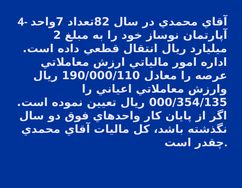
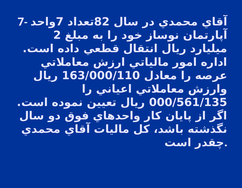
4-: 4- -> 7-
190/000/110: 190/000/110 -> 163/000/110
000/354/135: 000/354/135 -> 000/561/135
